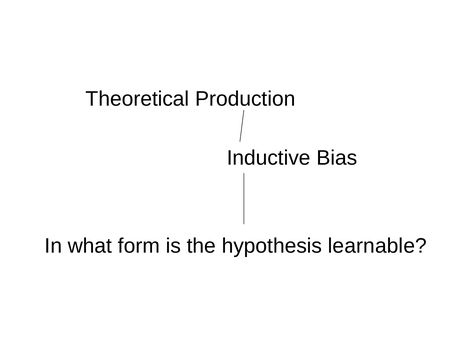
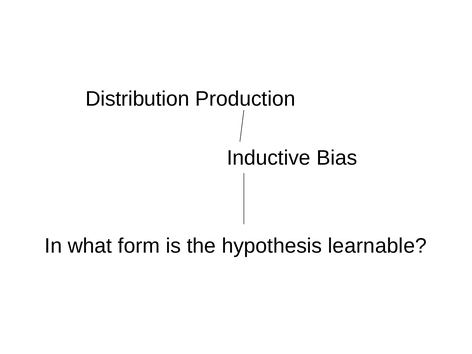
Theoretical: Theoretical -> Distribution
